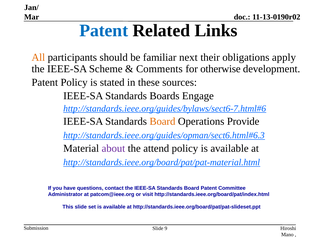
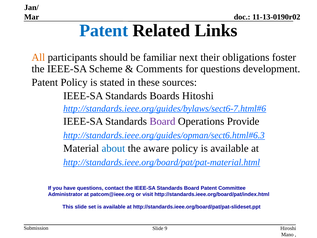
apply: apply -> foster
for otherwise: otherwise -> questions
Engage: Engage -> Hitoshi
Board at (162, 121) colour: orange -> purple
about colour: purple -> blue
attend: attend -> aware
